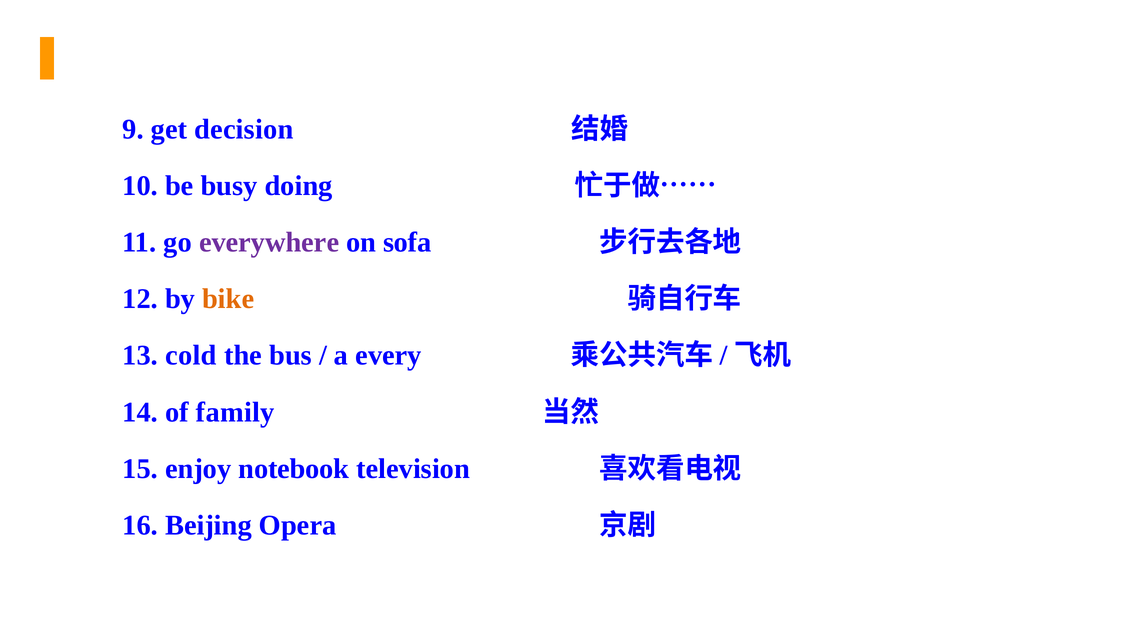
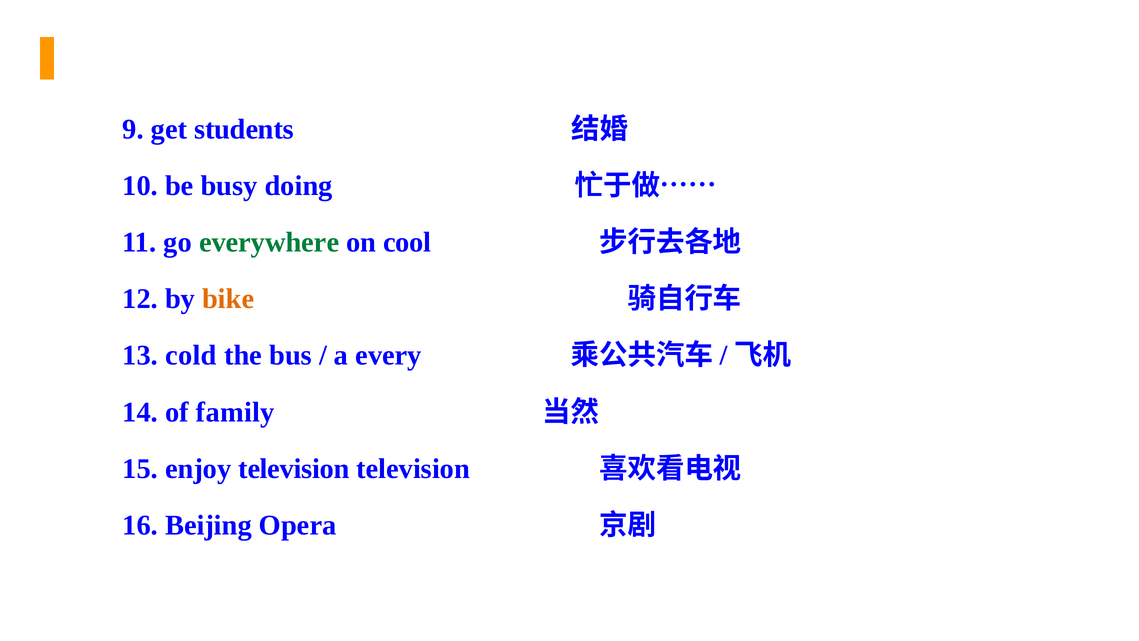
decision: decision -> students
everywhere colour: purple -> green
sofa: sofa -> cool
enjoy notebook: notebook -> television
